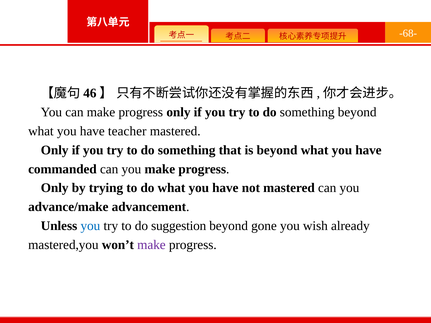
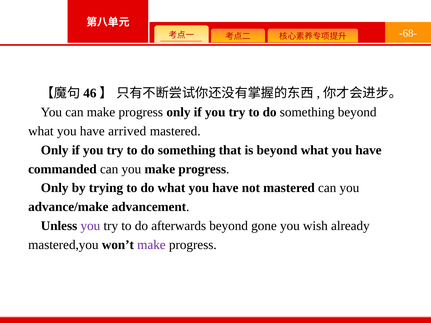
teacher: teacher -> arrived
you at (90, 226) colour: blue -> purple
suggestion: suggestion -> afterwards
